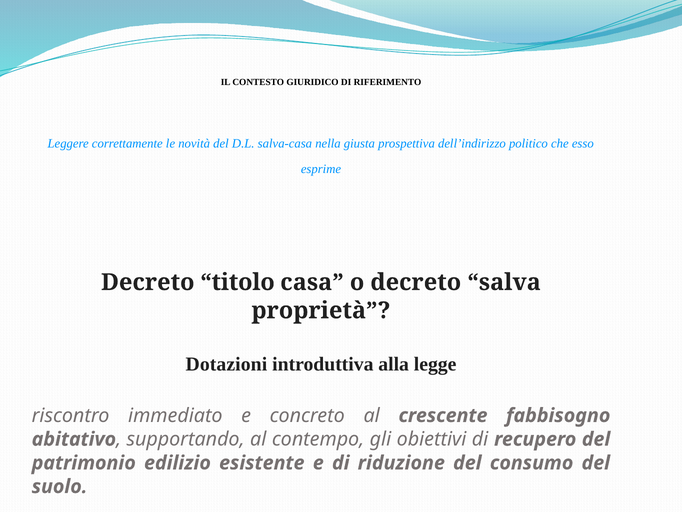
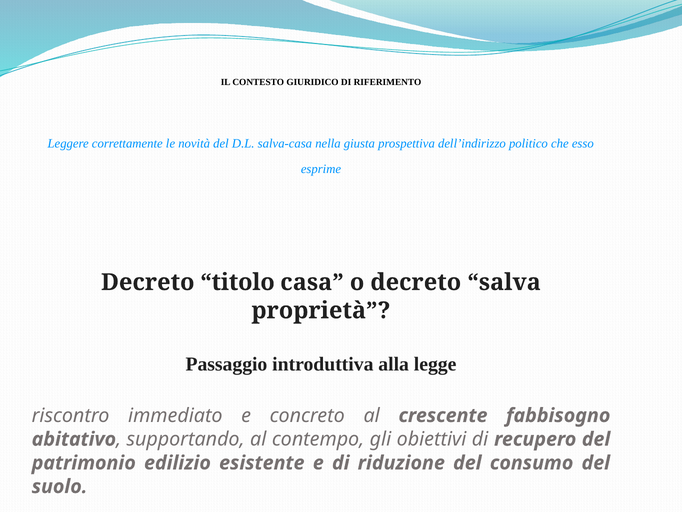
Dotazioni: Dotazioni -> Passaggio
